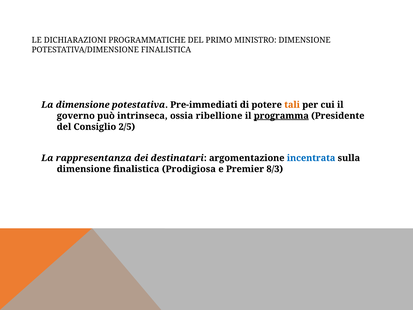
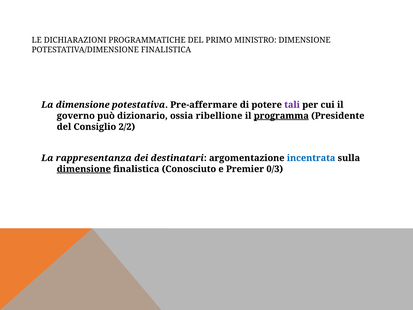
Pre-immediati: Pre-immediati -> Pre-affermare
tali colour: orange -> purple
intrinseca: intrinseca -> dizionario
2/5: 2/5 -> 2/2
dimensione at (84, 169) underline: none -> present
Prodigiosa: Prodigiosa -> Conosciuto
8/3: 8/3 -> 0/3
